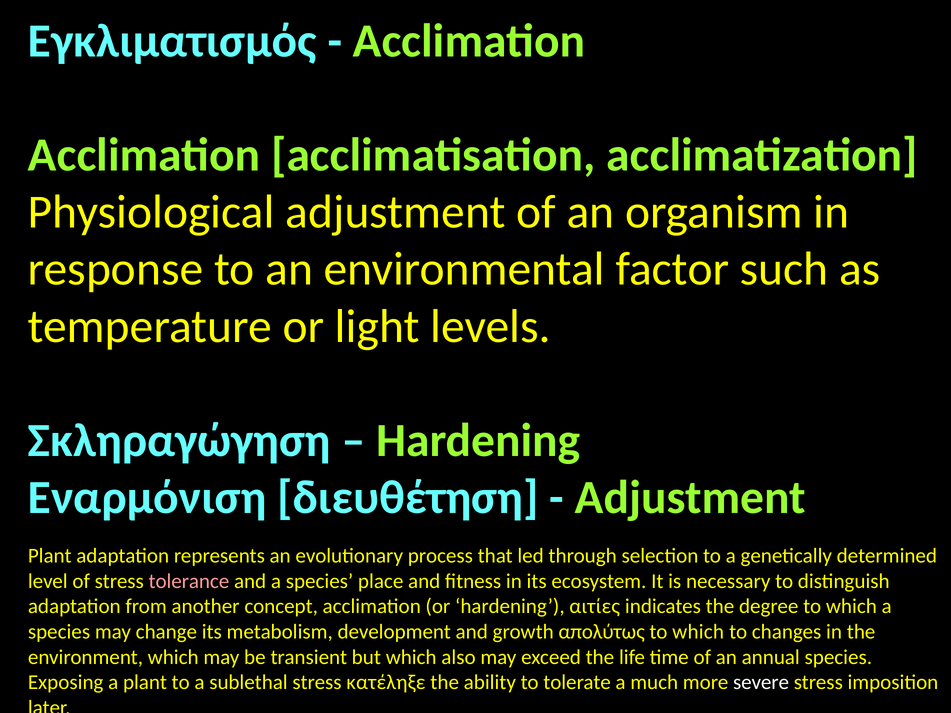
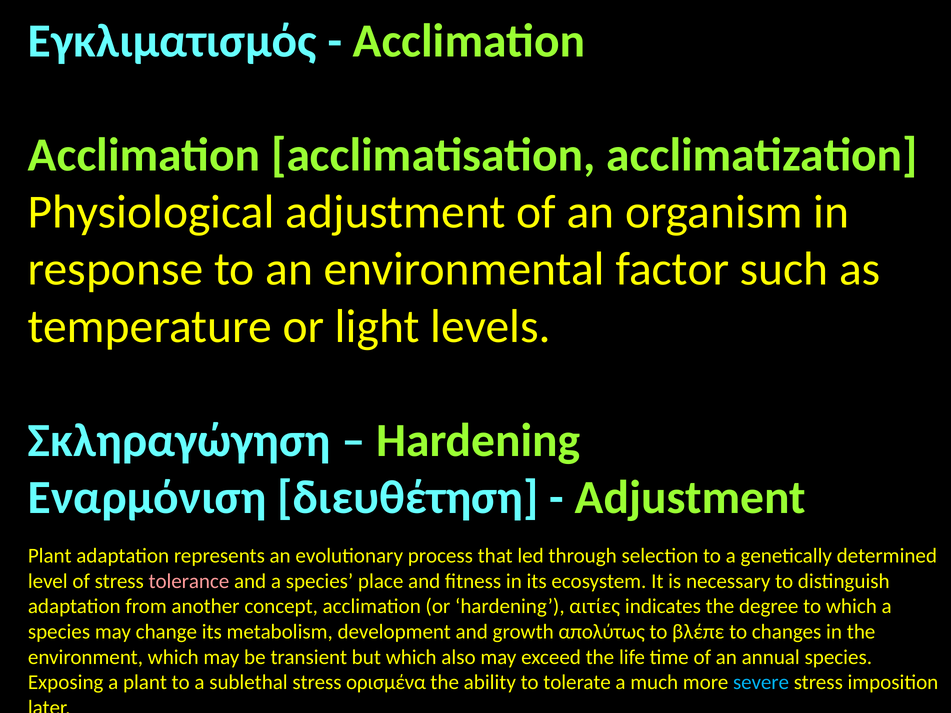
which at (698, 632): which -> βλέπε
κατέληξε: κατέληξε -> ορισμένα
severe colour: white -> light blue
